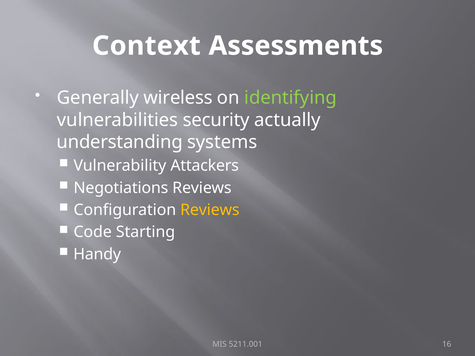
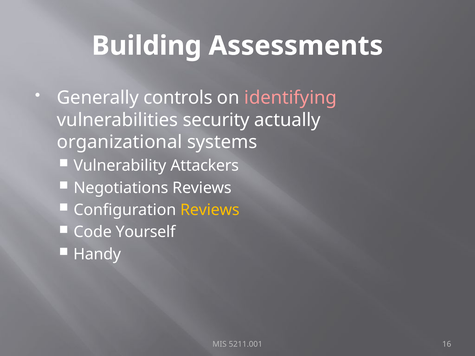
Context: Context -> Building
wireless: wireless -> controls
identifying colour: light green -> pink
understanding: understanding -> organizational
Starting: Starting -> Yourself
